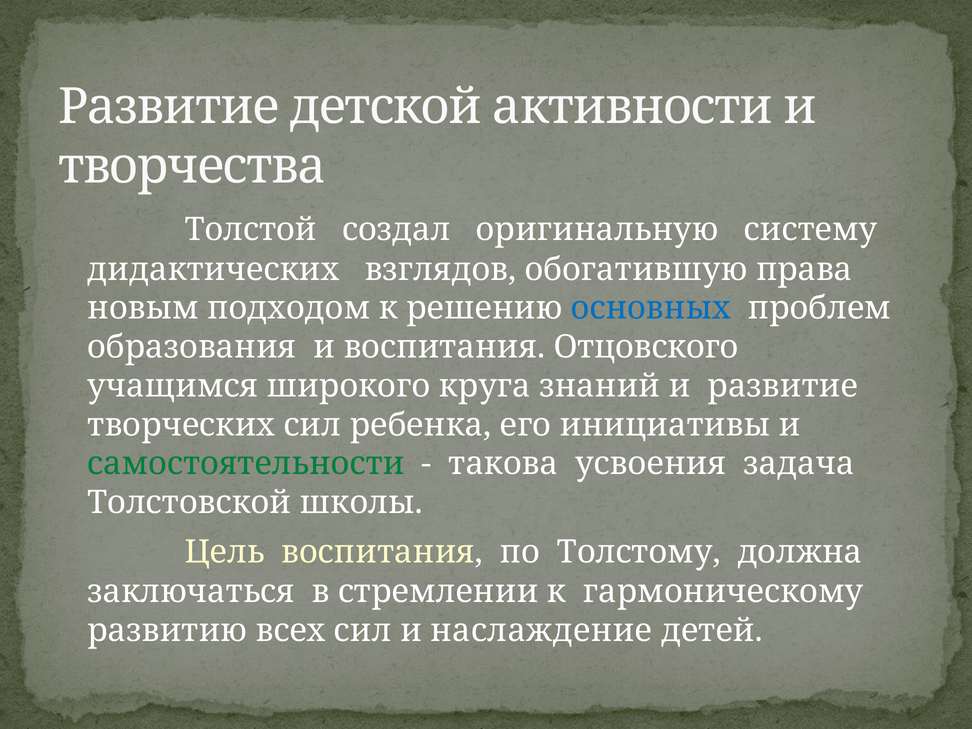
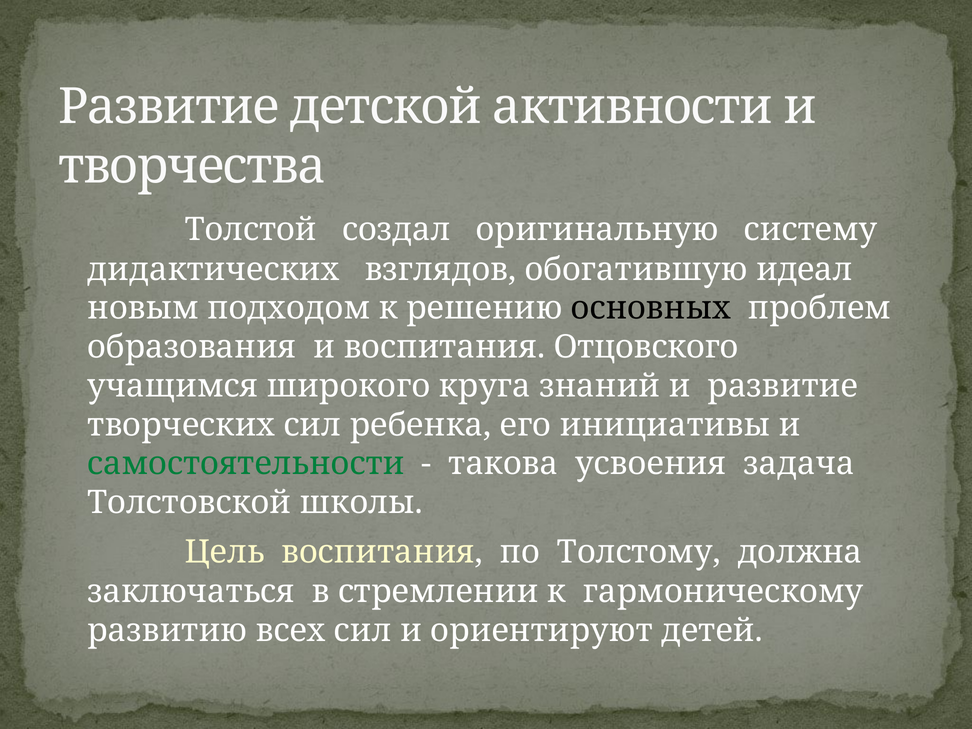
права: права -> идеал
основных colour: blue -> black
наслаждение: наслаждение -> ориентируют
